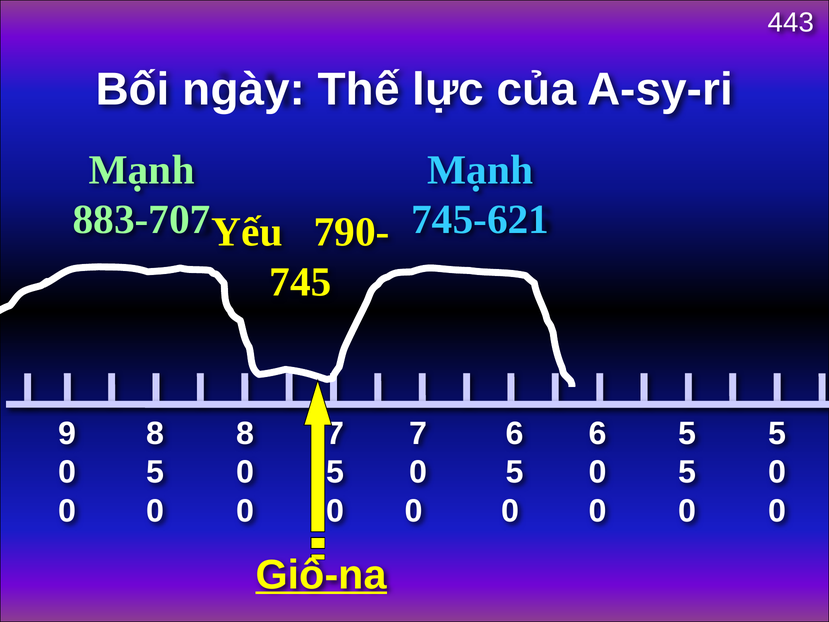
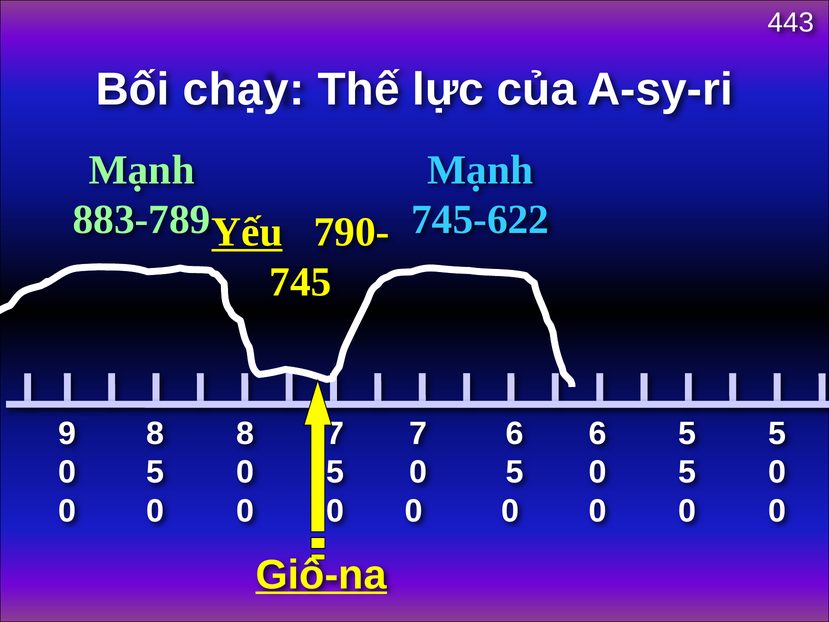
ngày: ngày -> chạy
883-707: 883-707 -> 883-789
745-621: 745-621 -> 745-622
Yếu underline: none -> present
